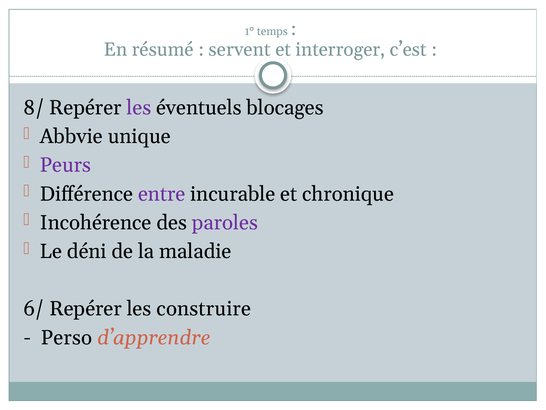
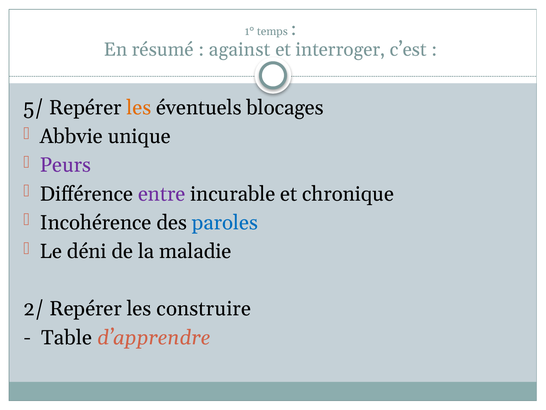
servent: servent -> against
8/: 8/ -> 5/
les at (139, 108) colour: purple -> orange
paroles colour: purple -> blue
6/: 6/ -> 2/
Perso: Perso -> Table
